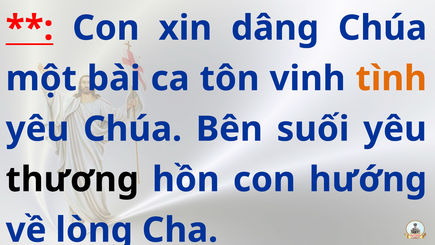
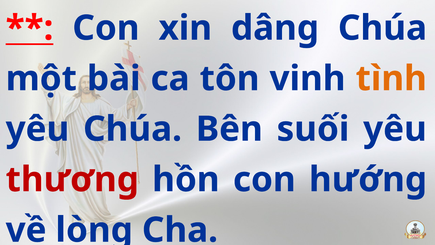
thương colour: black -> red
